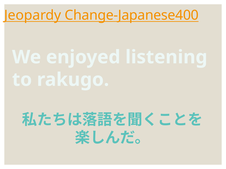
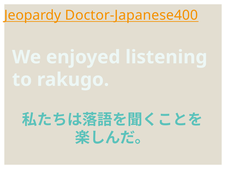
Change-Japanese400: Change-Japanese400 -> Doctor-Japanese400
